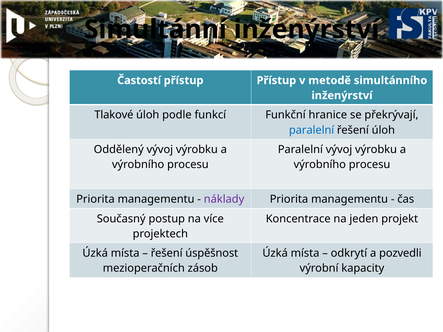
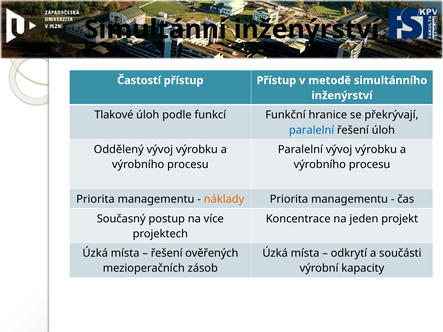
náklady colour: purple -> orange
úspěšnost: úspěšnost -> ověřených
pozvedli: pozvedli -> součásti
